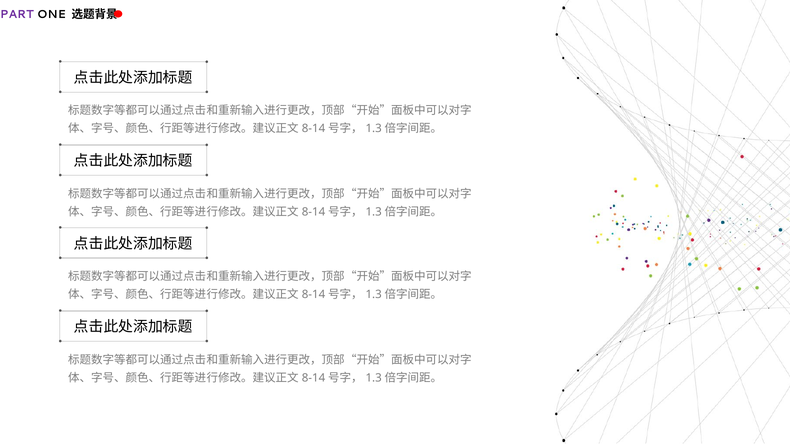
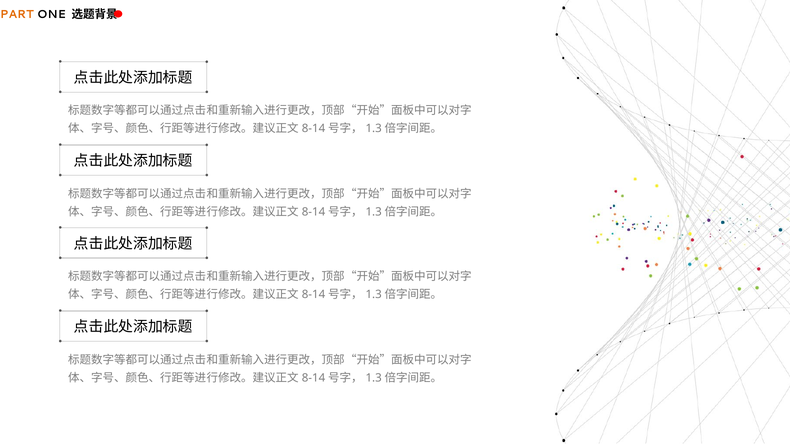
PART colour: purple -> orange
